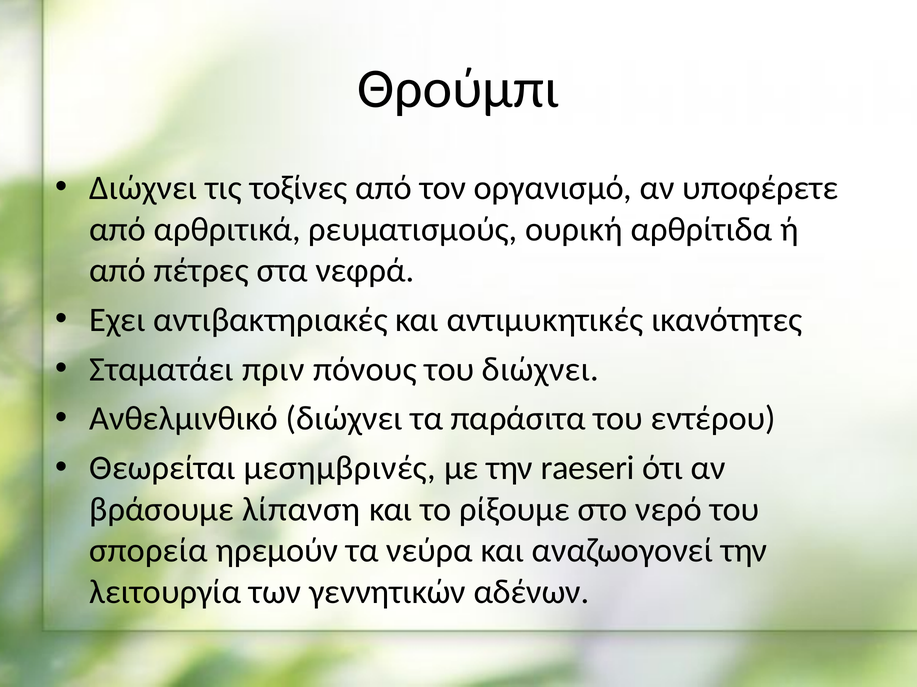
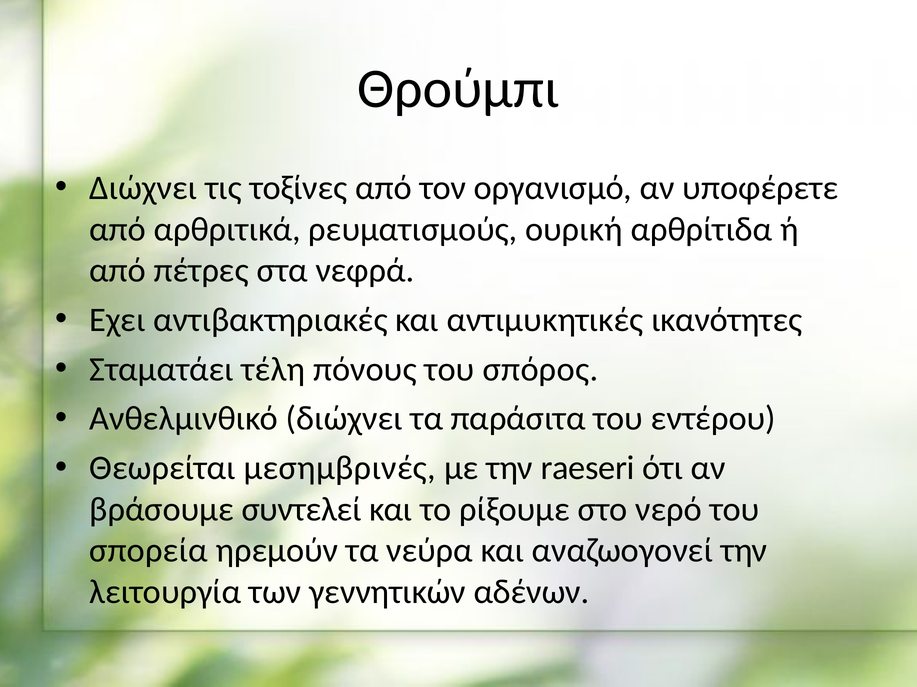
πριν: πριν -> τέλη
του διώχνει: διώχνει -> σπόρος
λίπανση: λίπανση -> συντελεί
